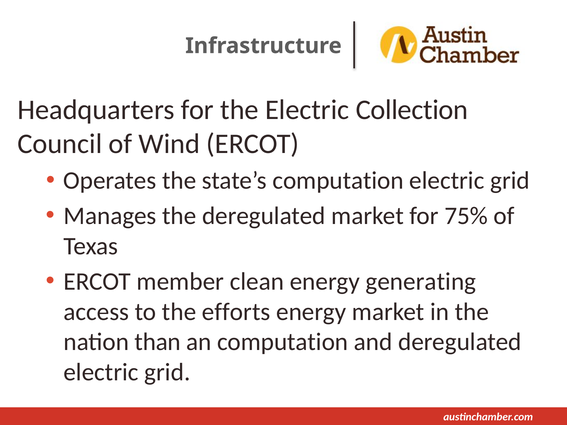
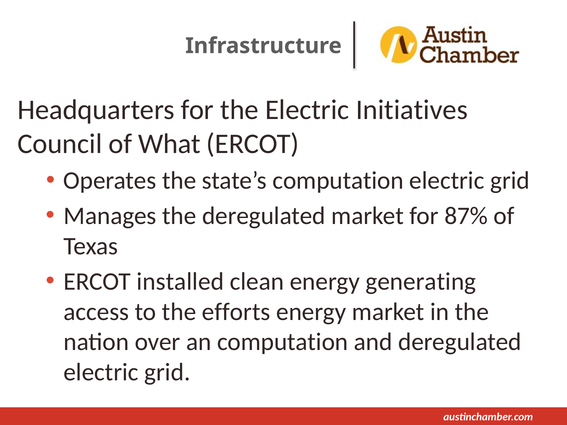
Collection: Collection -> Initiatives
Wind: Wind -> What
75%: 75% -> 87%
member: member -> installed
than: than -> over
